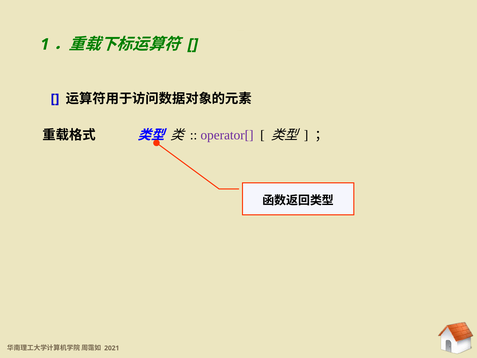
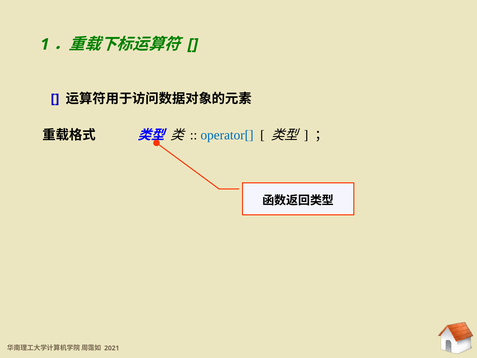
operator[ colour: purple -> blue
